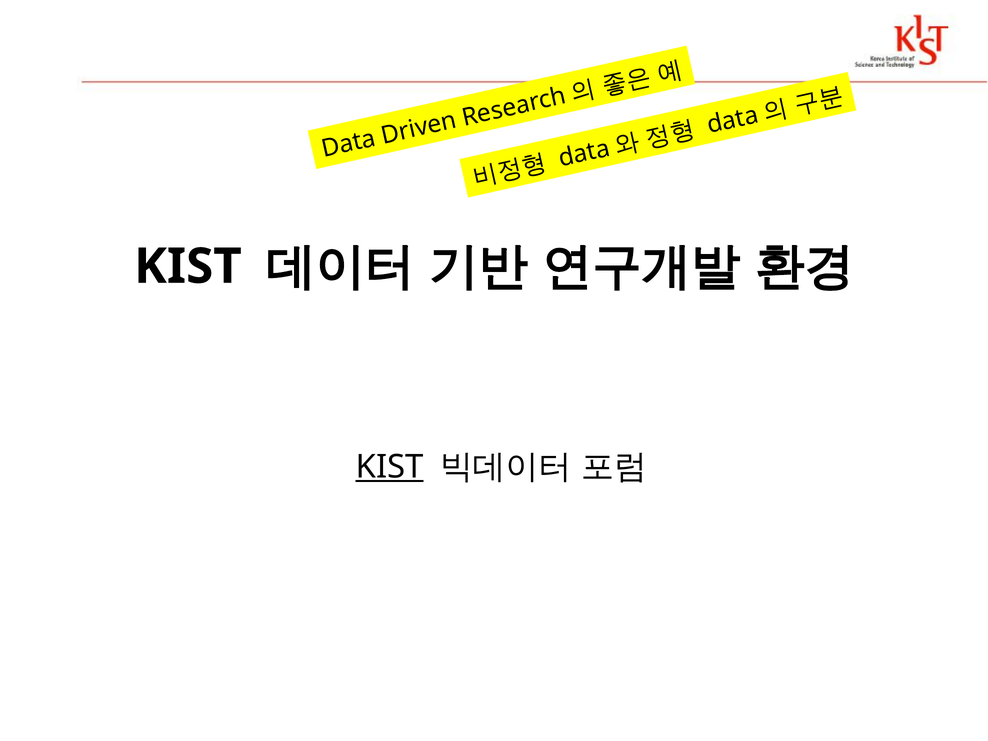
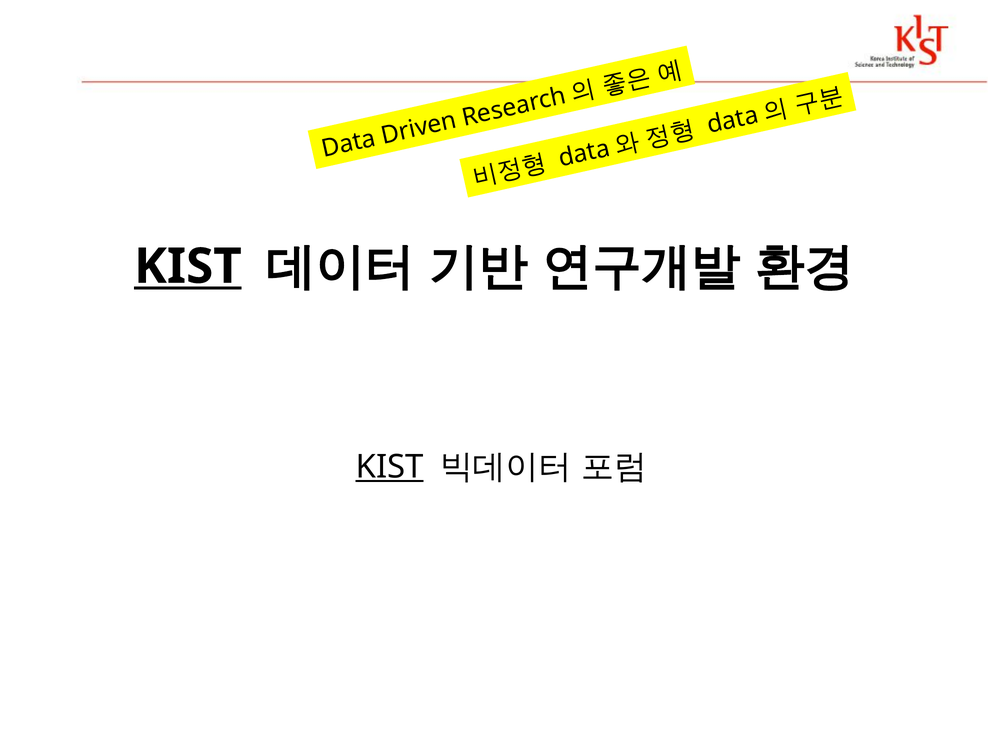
KIST at (188, 267) underline: none -> present
